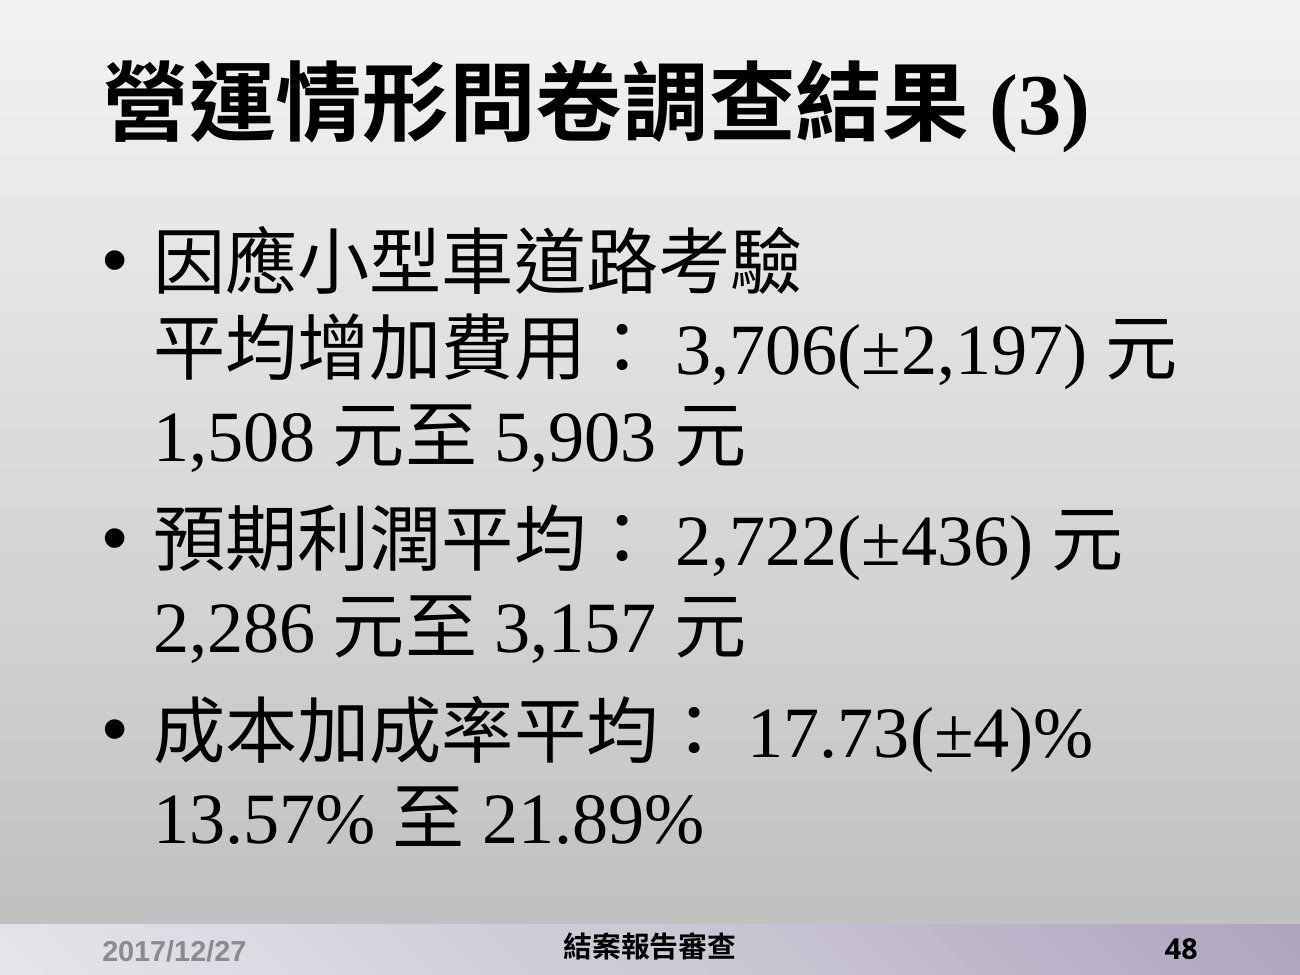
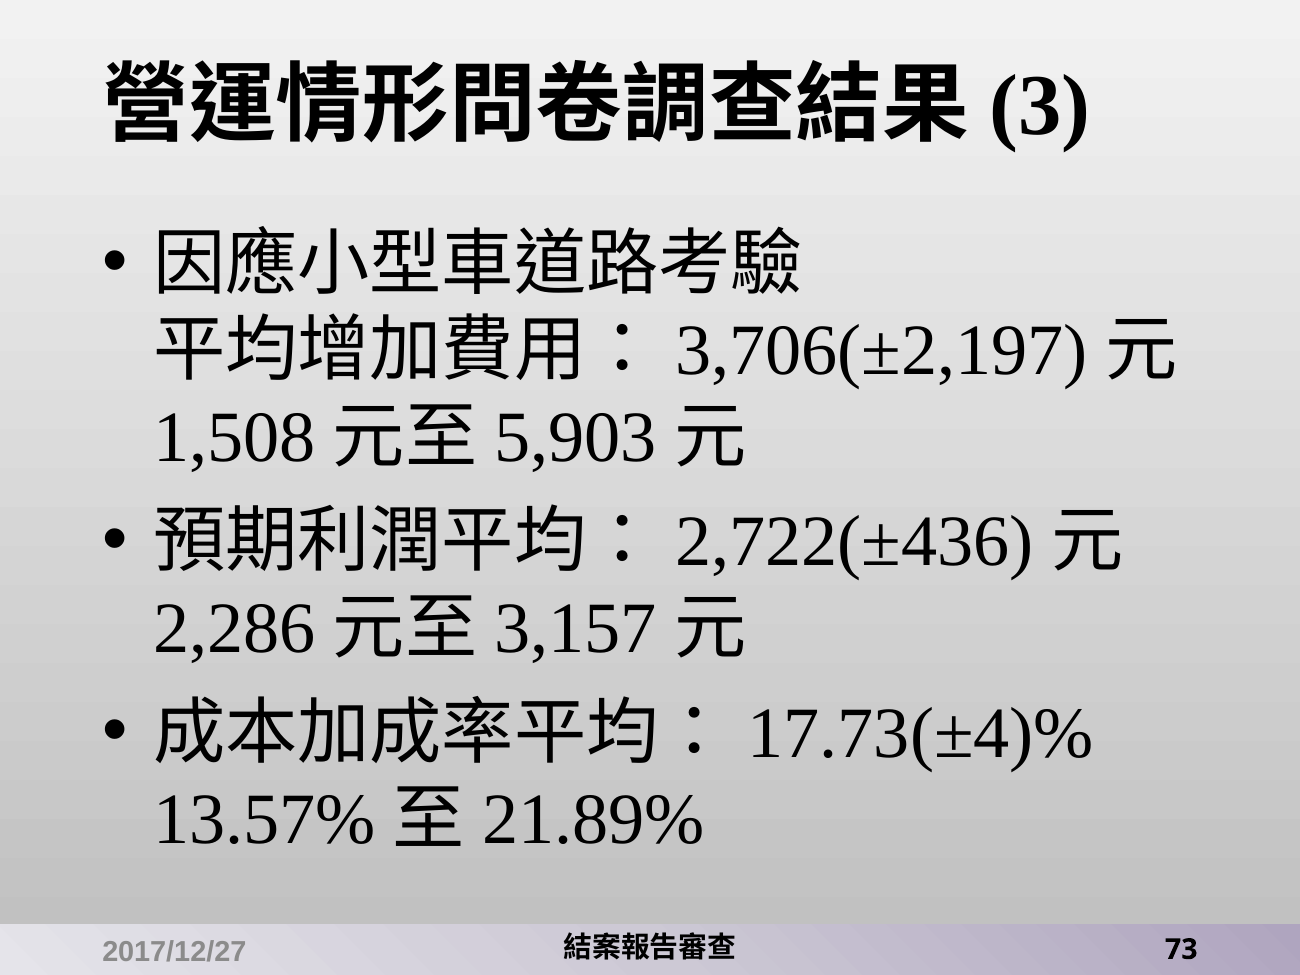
48: 48 -> 73
